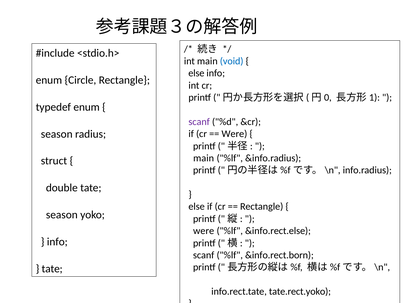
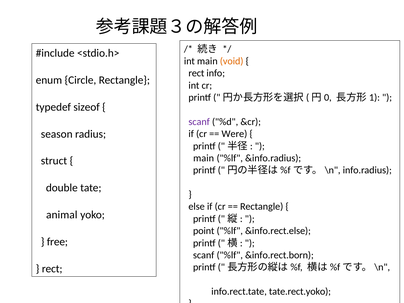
void colour: blue -> orange
else at (196, 73): else -> rect
typedef enum: enum -> sizeof
season at (62, 215): season -> animal
were at (204, 231): were -> point
info at (57, 242): info -> free
tate at (52, 269): tate -> rect
